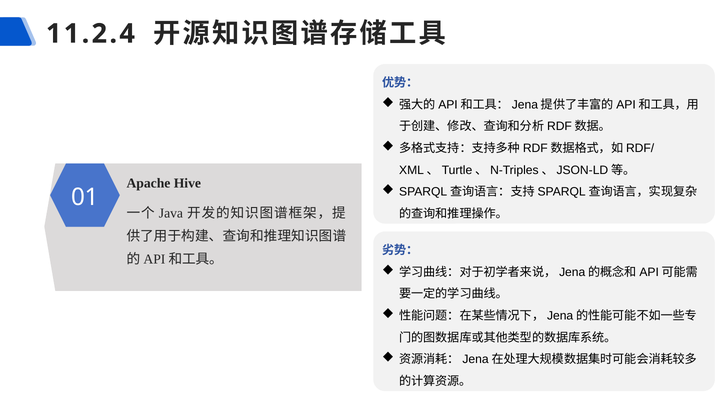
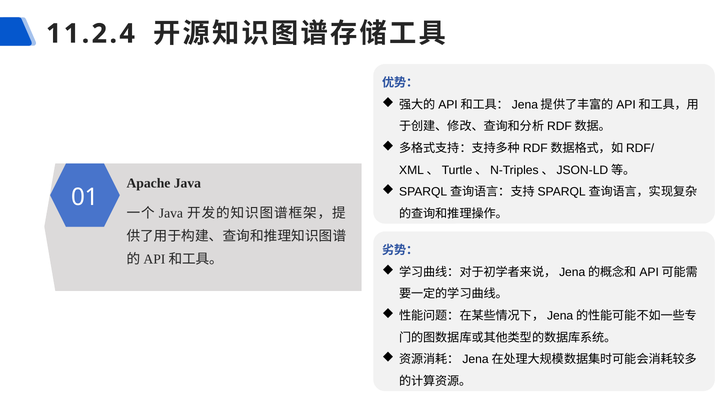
Apache Hive: Hive -> Java
